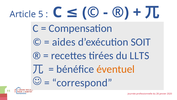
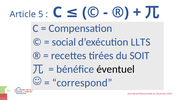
aides: aides -> social
SOIT: SOIT -> LLTS
LLTS: LLTS -> SOIT
éventuel colour: orange -> black
